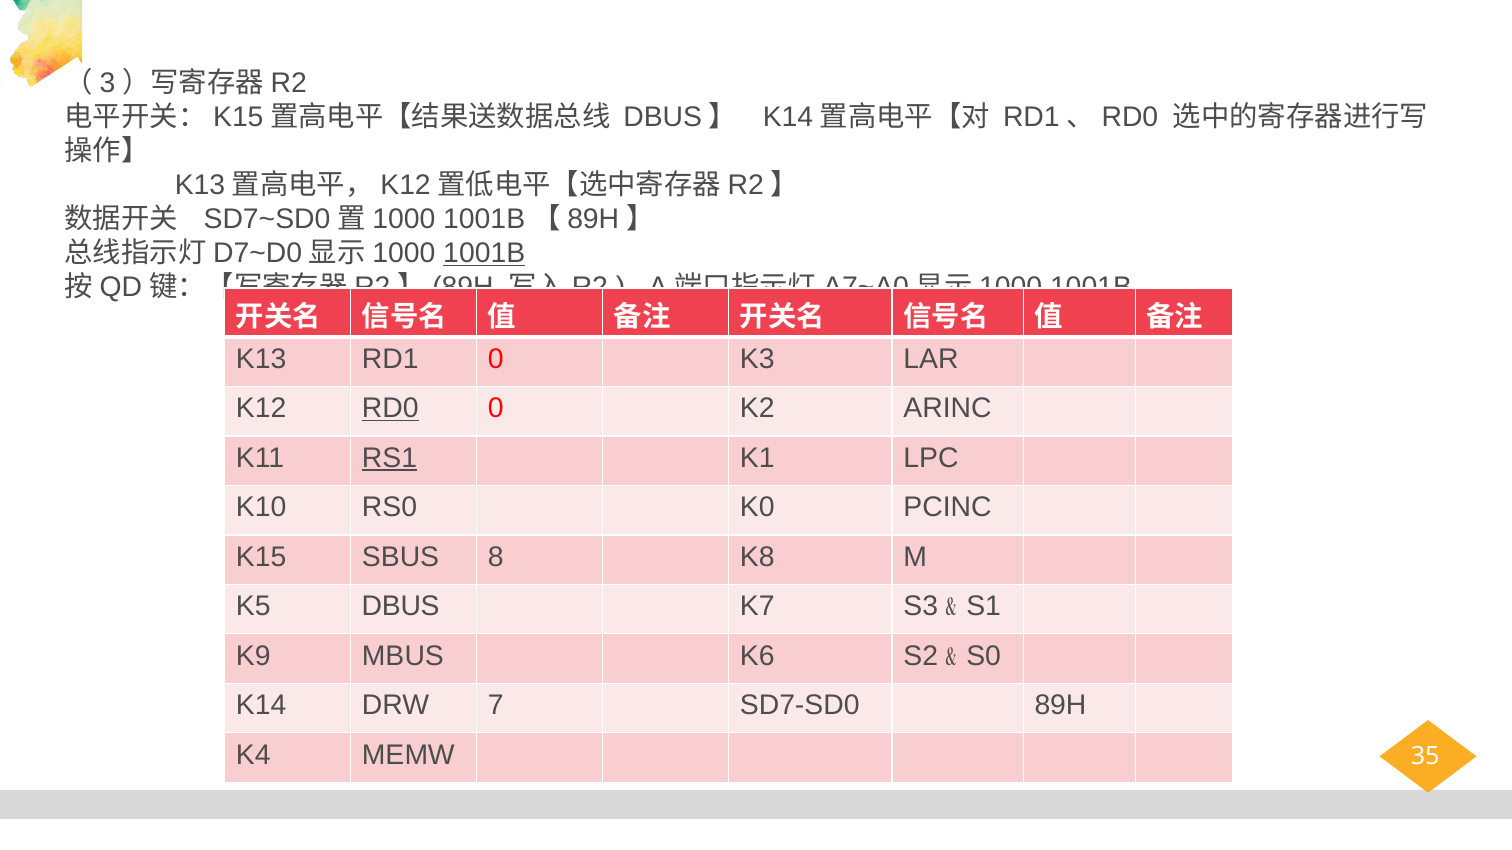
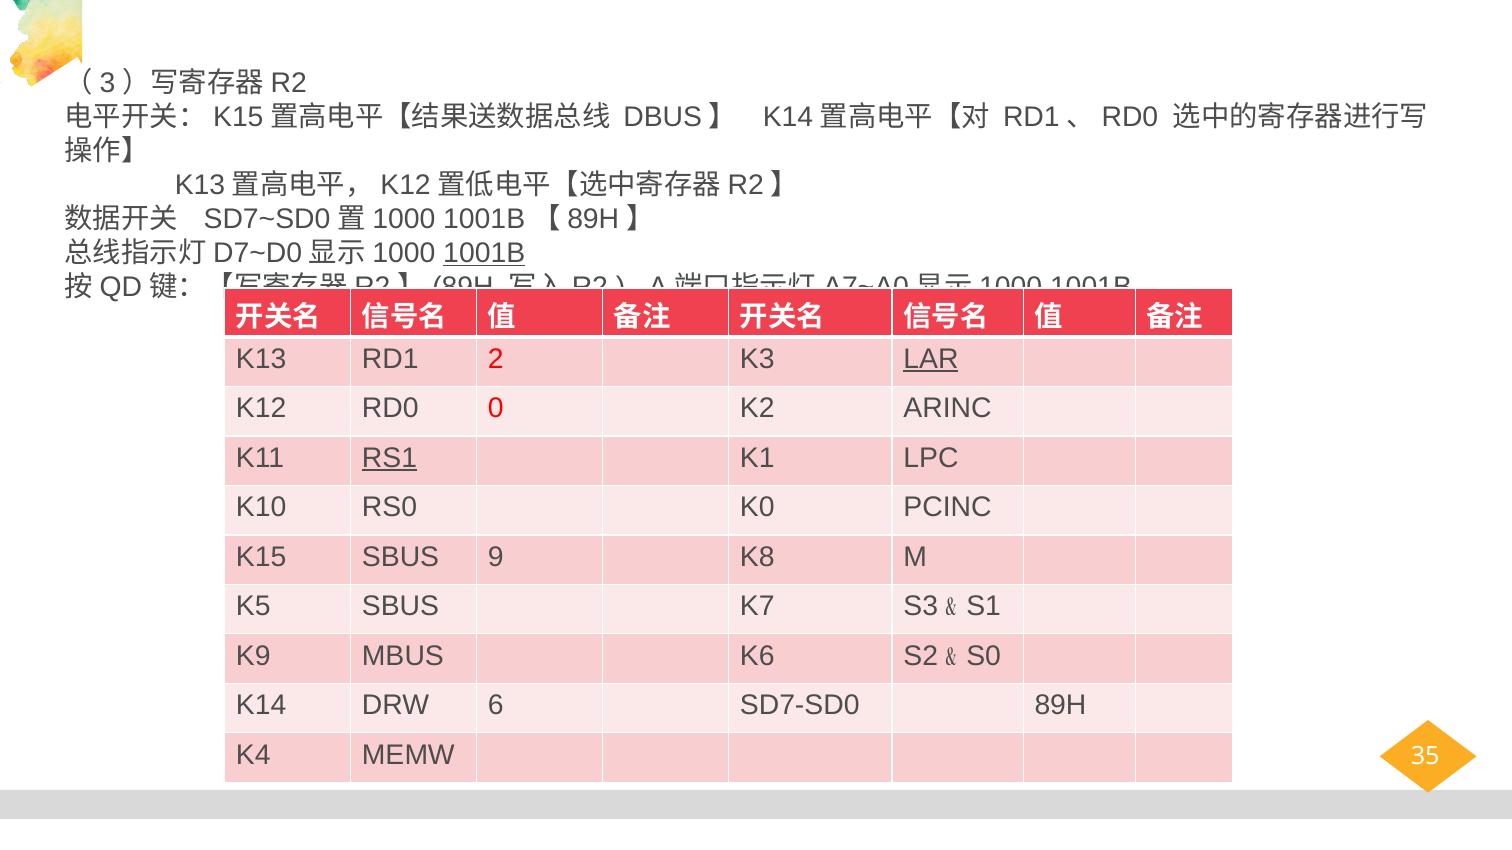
RD1 0: 0 -> 2
LAR underline: none -> present
RD0 underline: present -> none
8: 8 -> 9
K5 DBUS: DBUS -> SBUS
7: 7 -> 6
